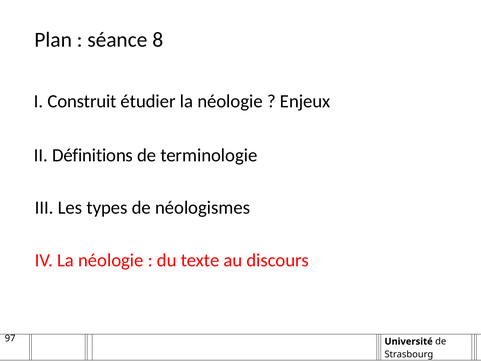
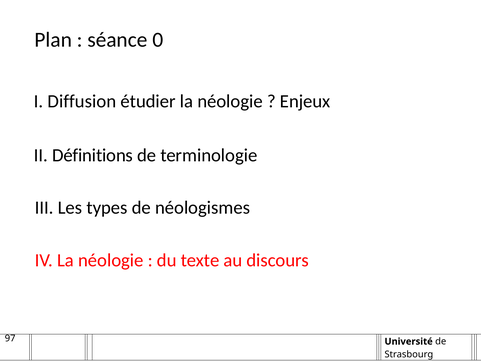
8: 8 -> 0
Construit: Construit -> Diffusion
